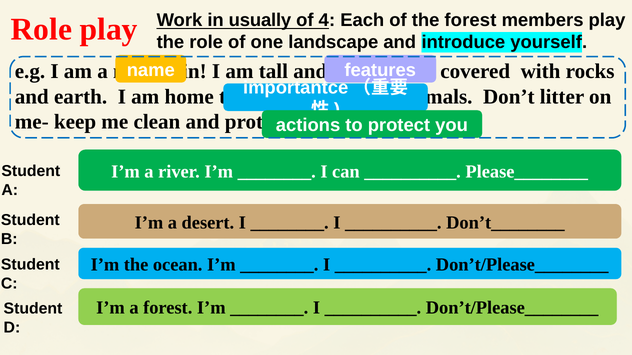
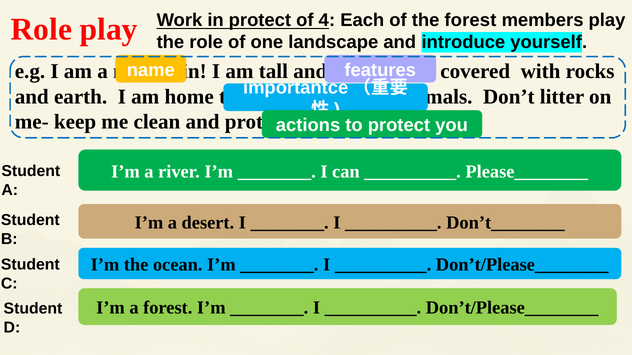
in usually: usually -> protect
